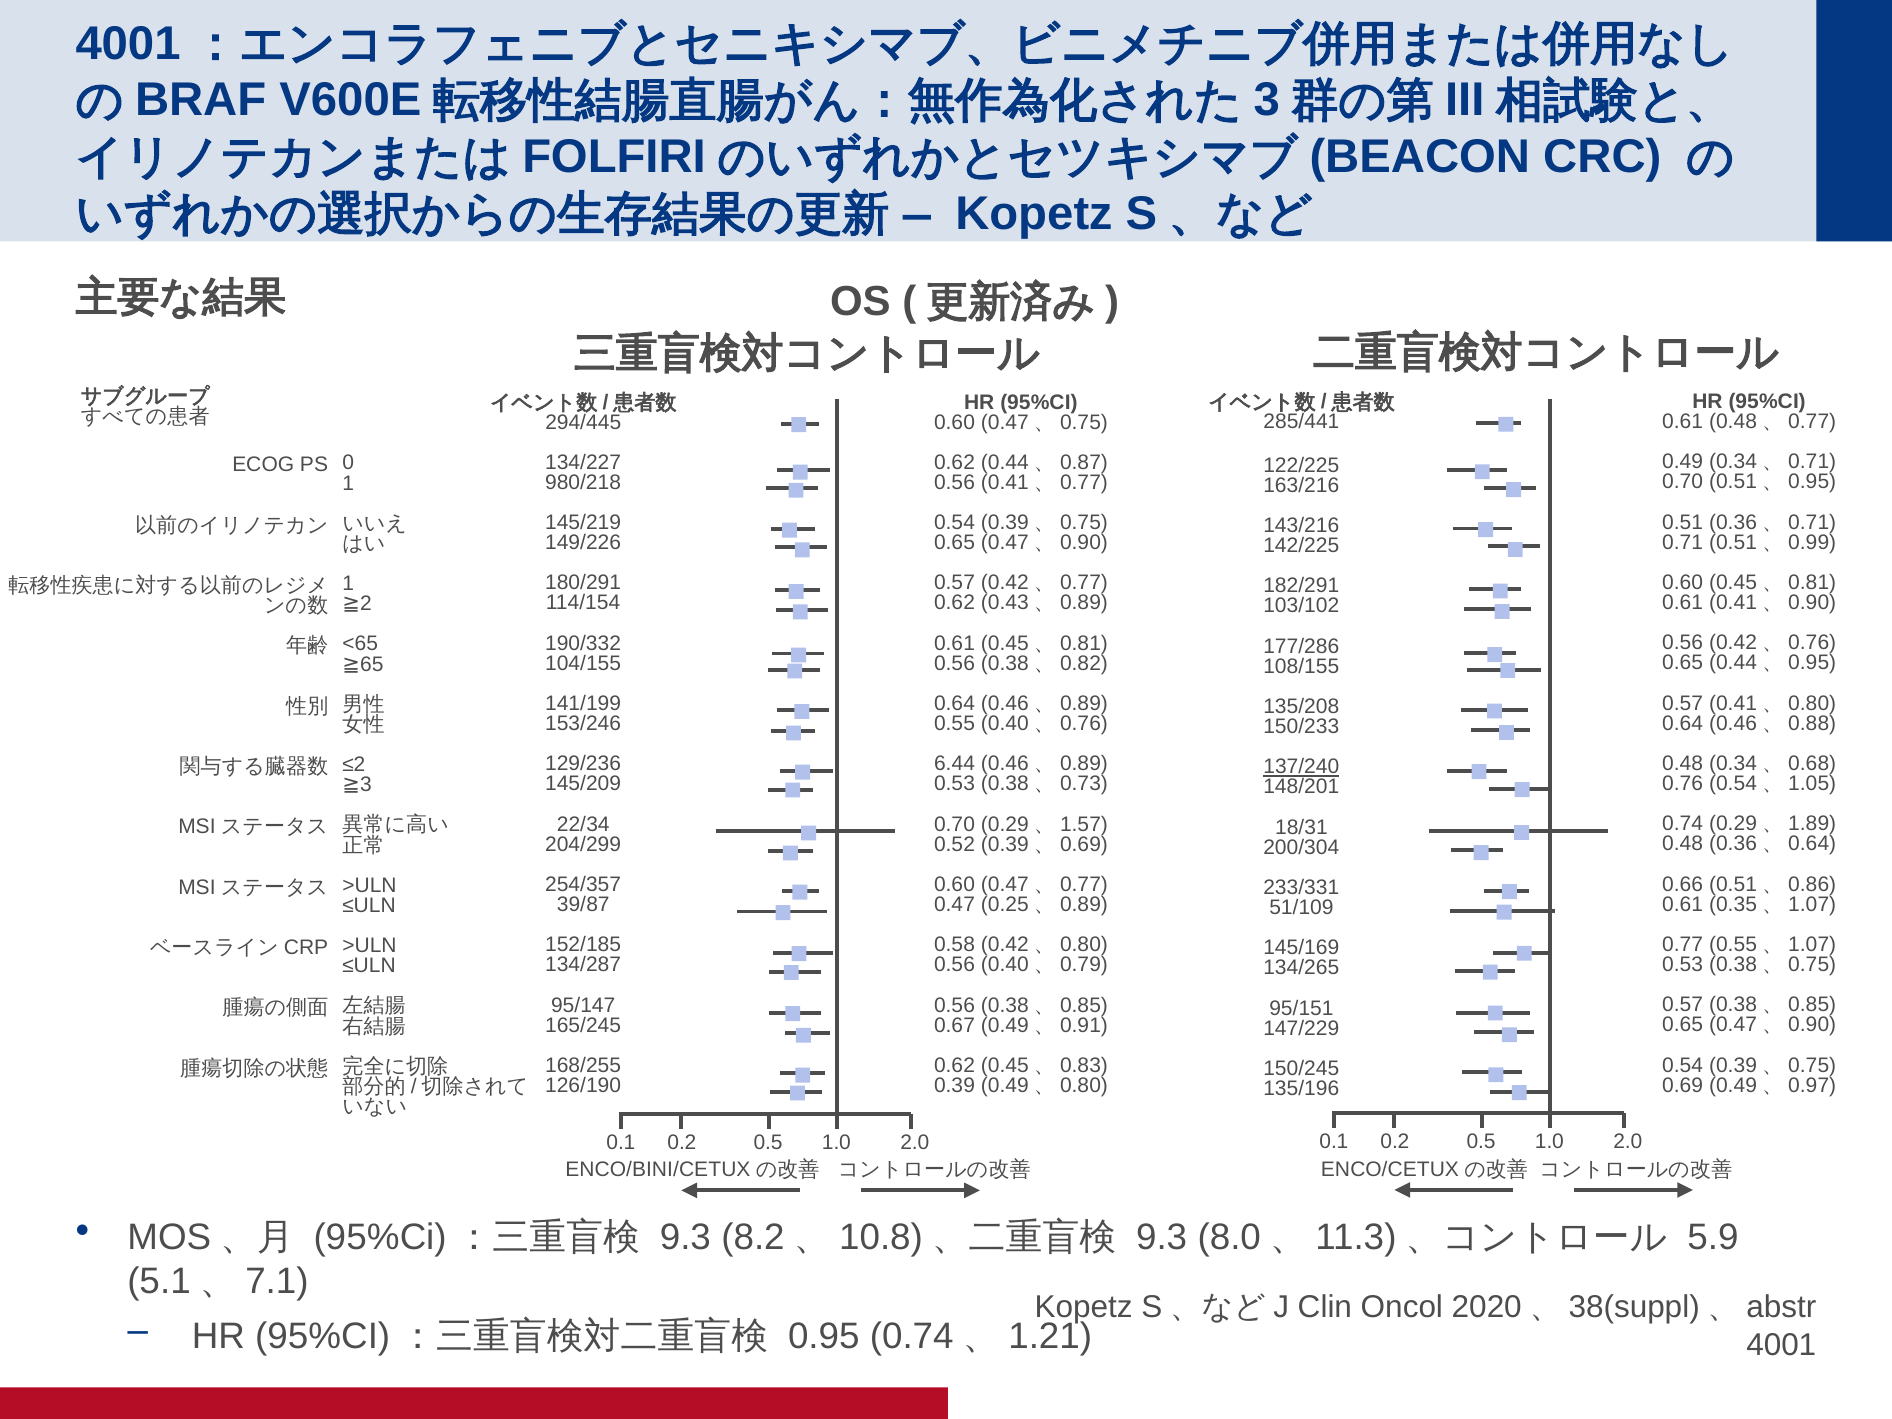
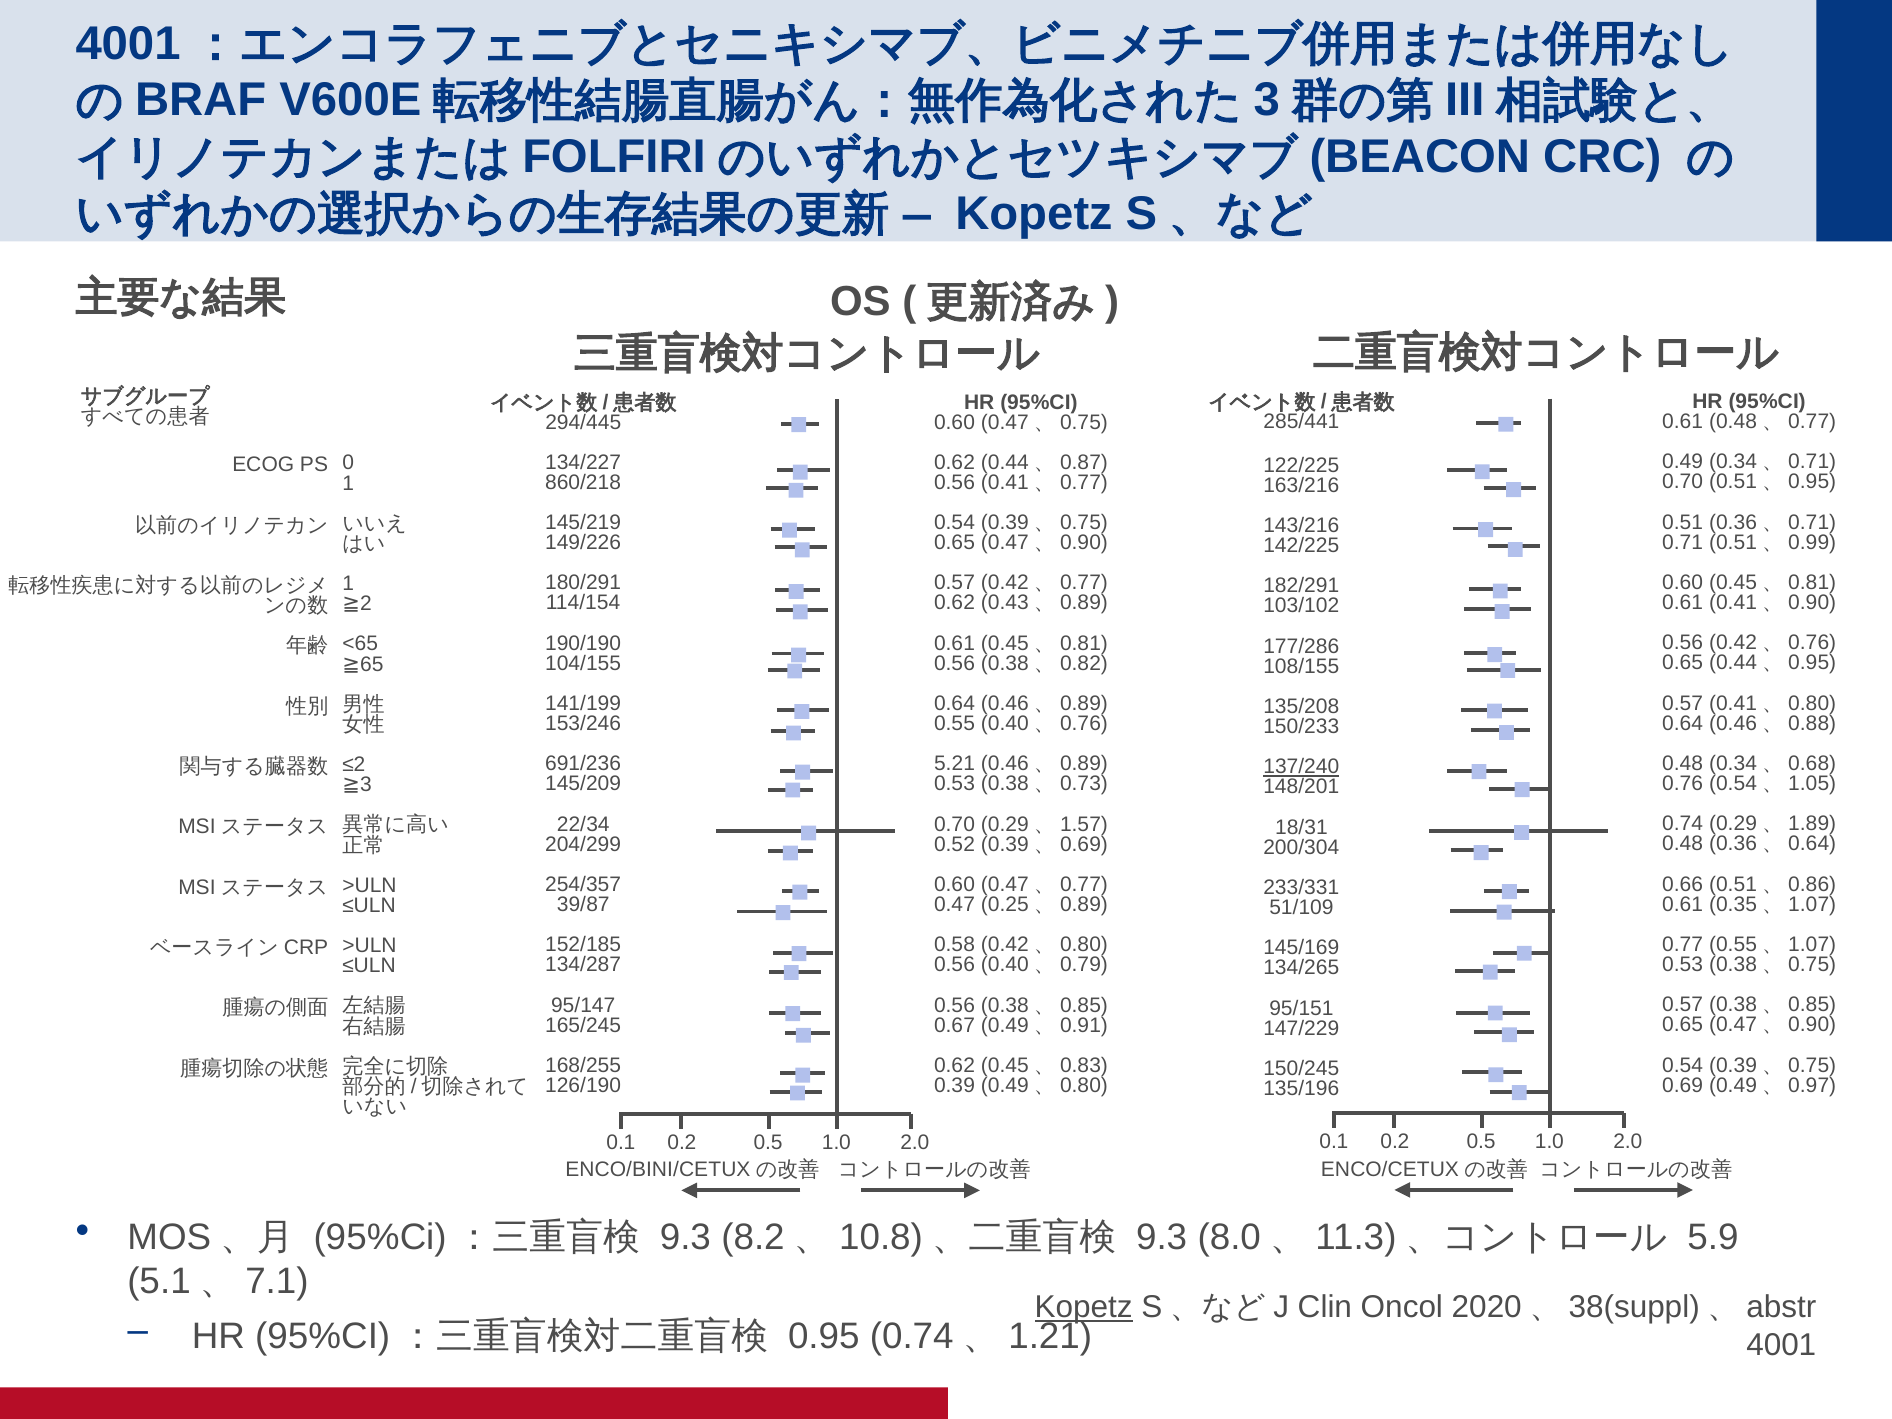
980/218: 980/218 -> 860/218
190/332: 190/332 -> 190/190
129/236: 129/236 -> 691/236
6.44: 6.44 -> 5.21
Kopetz at (1084, 1308) underline: none -> present
